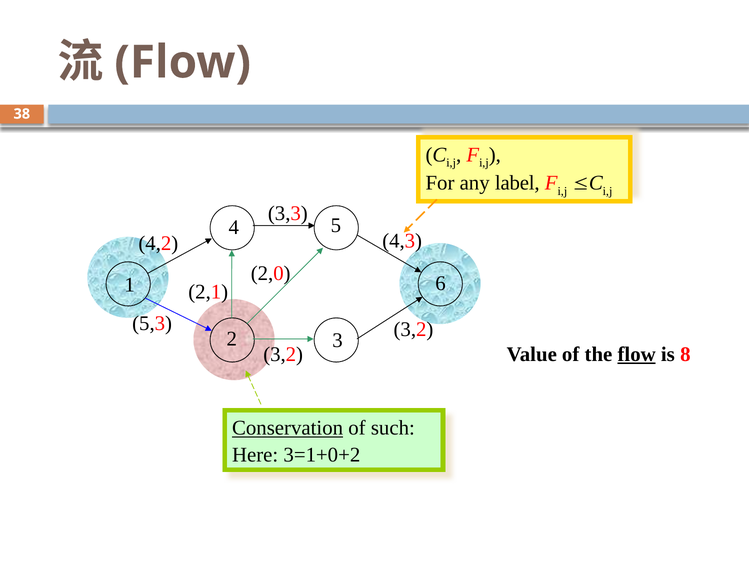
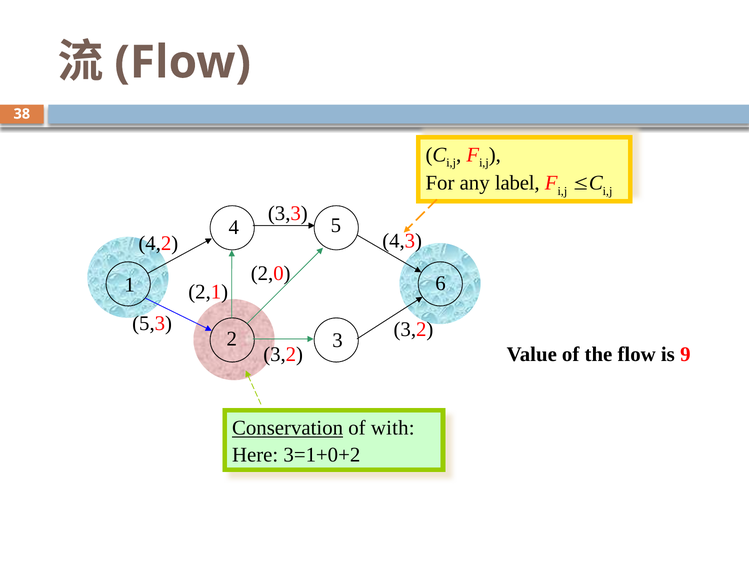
flow at (637, 355) underline: present -> none
8: 8 -> 9
such: such -> with
